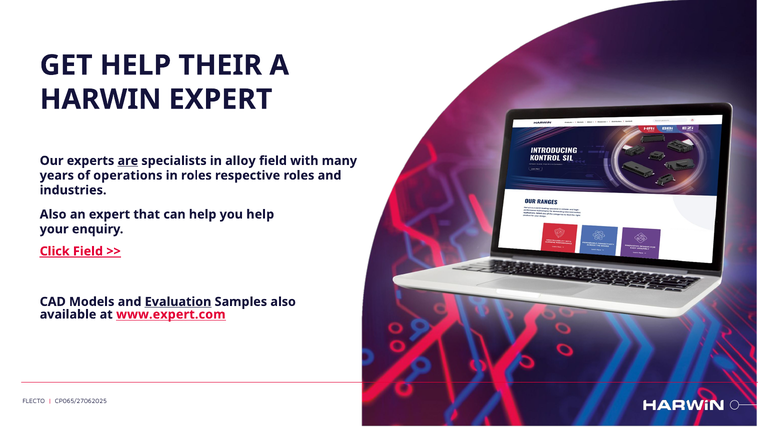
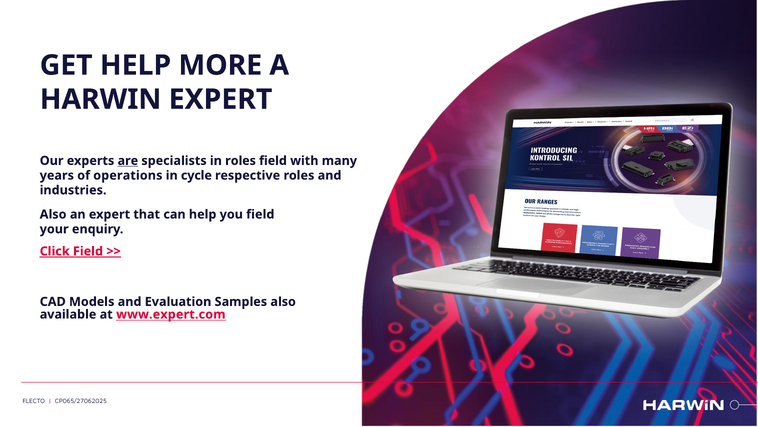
THEIR: THEIR -> MORE
in alloy: alloy -> roles
in roles: roles -> cycle
you help: help -> field
Evaluation underline: present -> none
